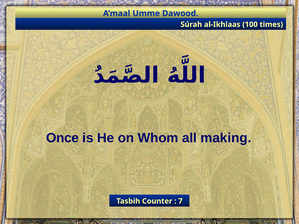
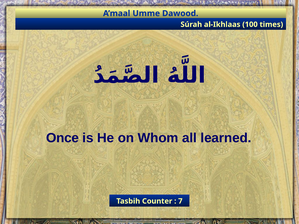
making: making -> learned
